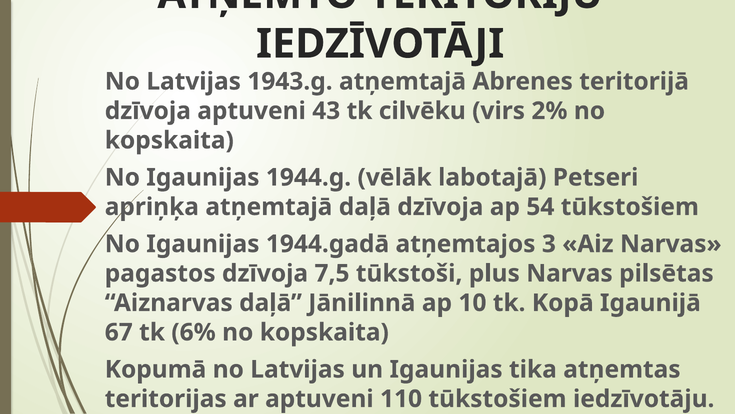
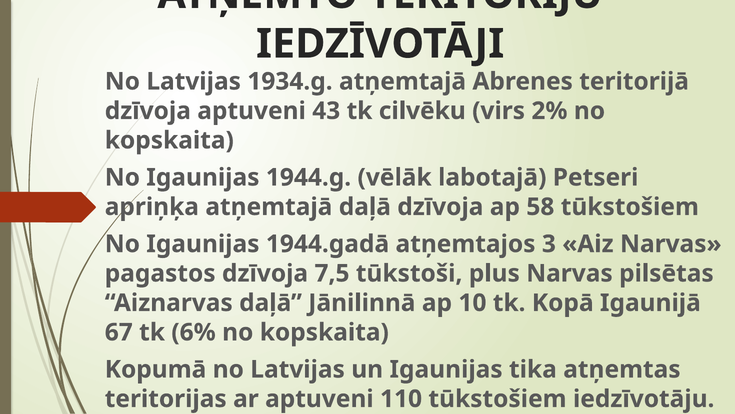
1943.g: 1943.g -> 1934.g
54: 54 -> 58
